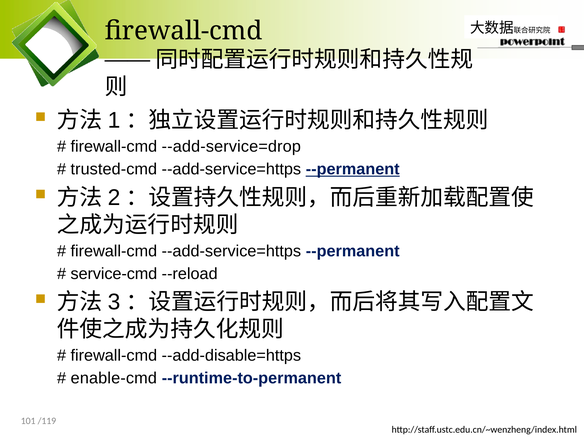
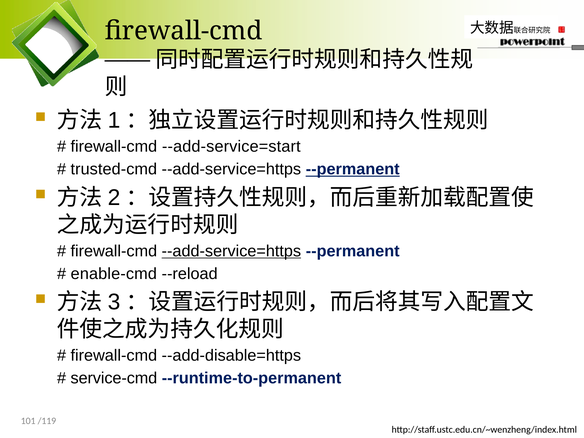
--add-service=drop: --add-service=drop -> --add-service=start
--add-service=https at (231, 251) underline: none -> present
service-cmd: service-cmd -> enable-cmd
enable-cmd: enable-cmd -> service-cmd
